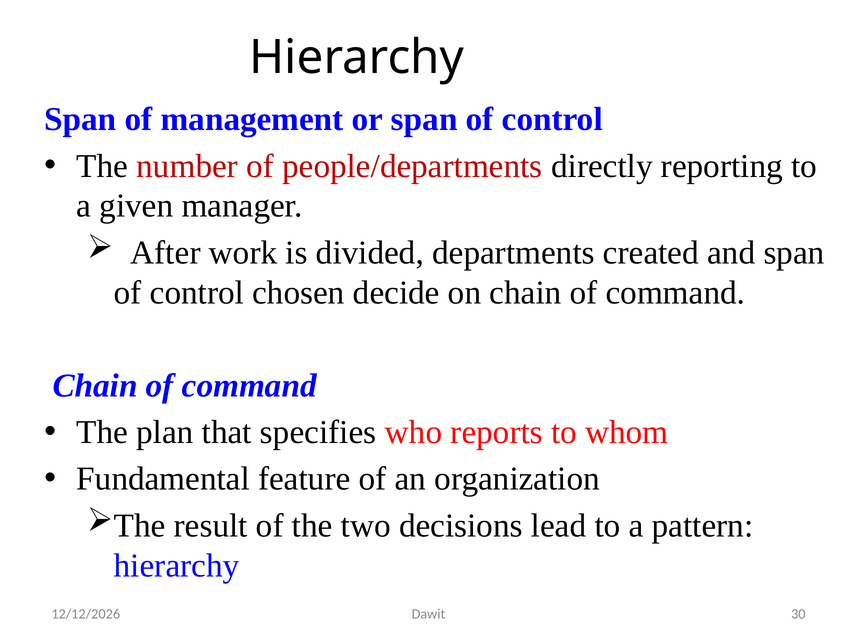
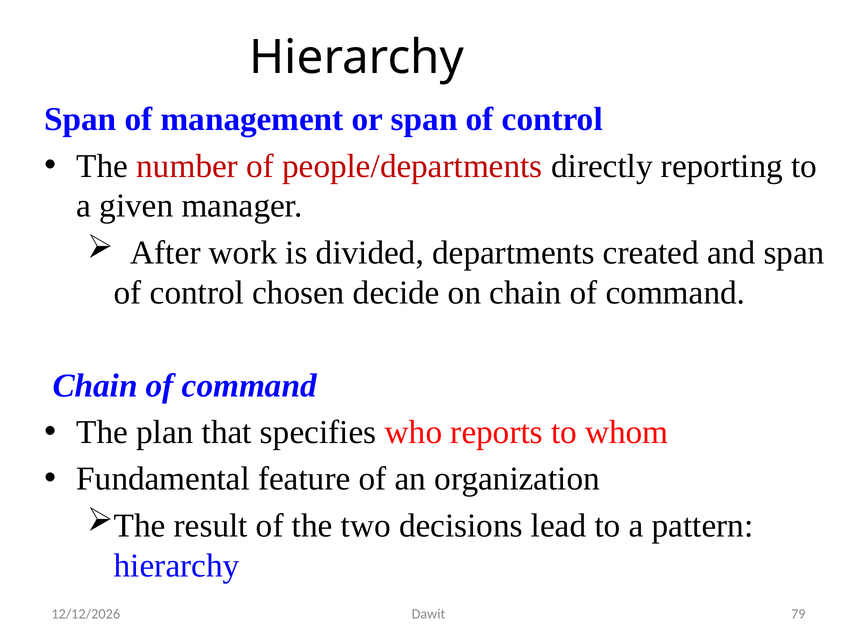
30: 30 -> 79
